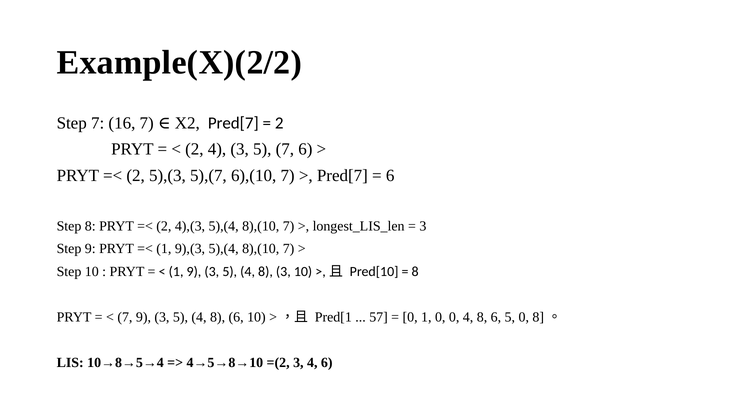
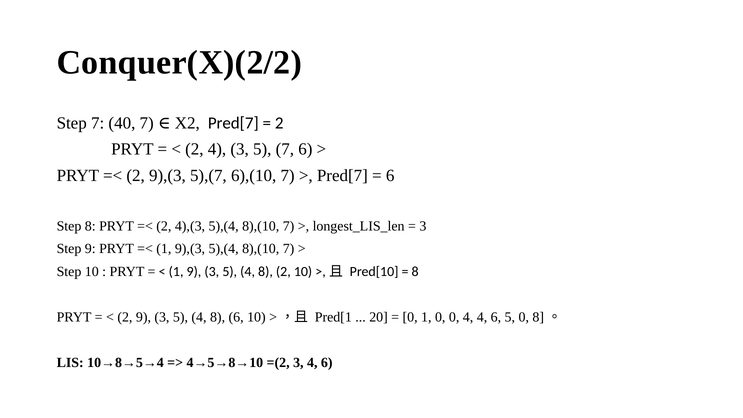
Example(X)(2/2: Example(X)(2/2 -> Conquer(X)(2/2
16: 16 -> 40
2 5),(3: 5),(3 -> 9),(3
8 3: 3 -> 2
7 at (125, 317): 7 -> 2
57: 57 -> 20
0 4 8: 8 -> 4
